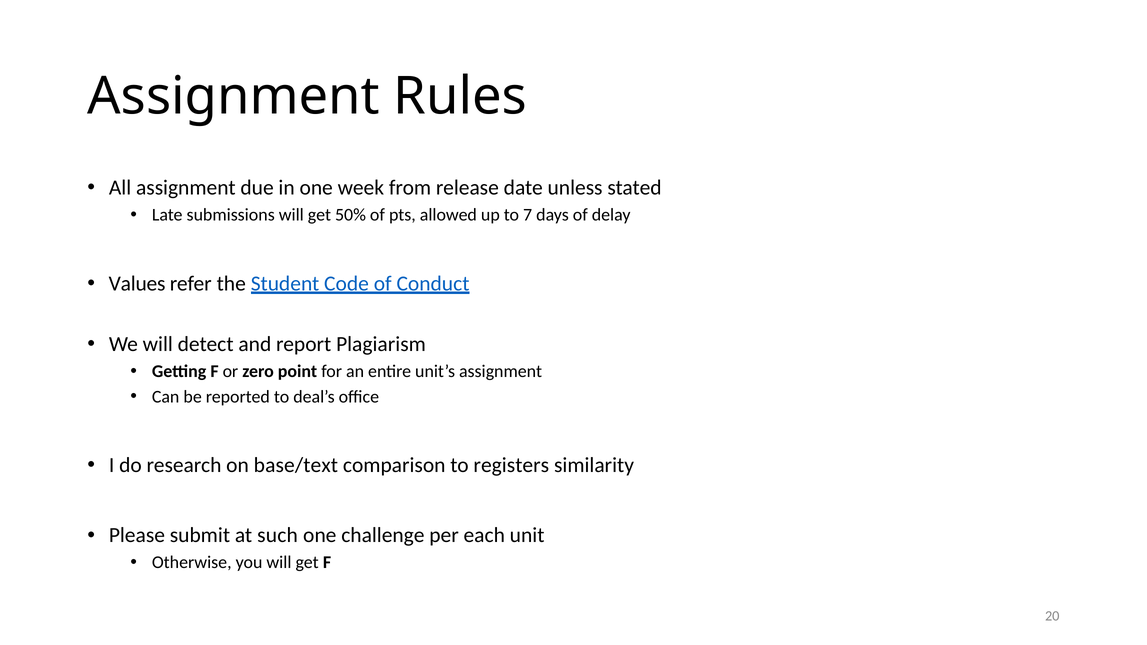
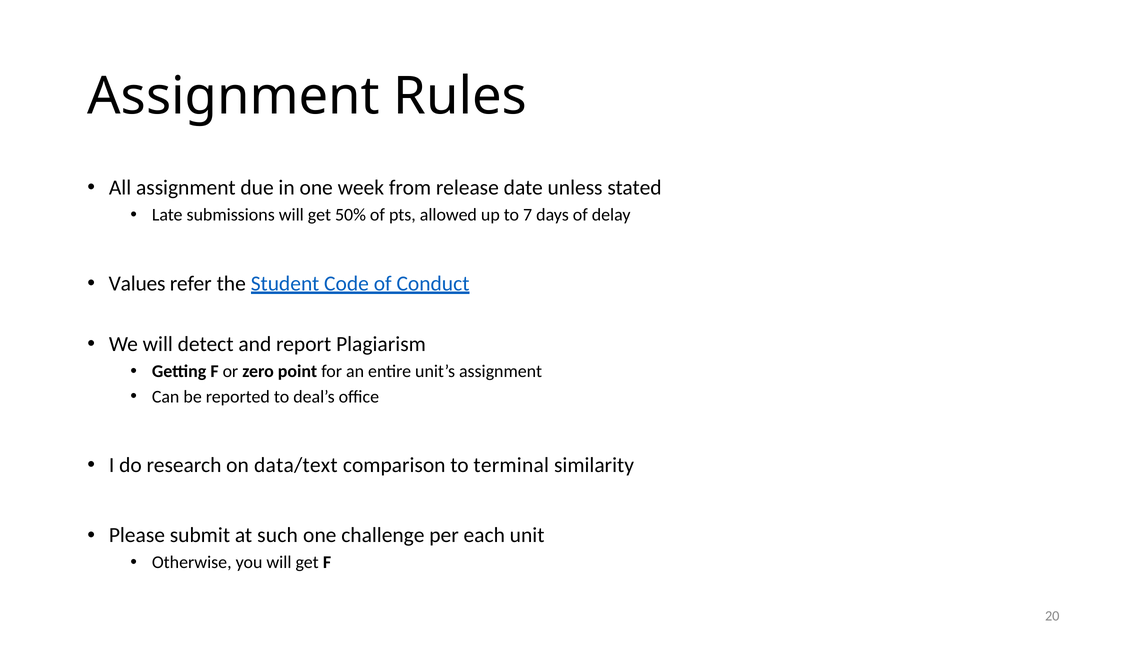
base/text: base/text -> data/text
registers: registers -> terminal
